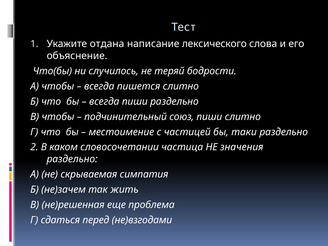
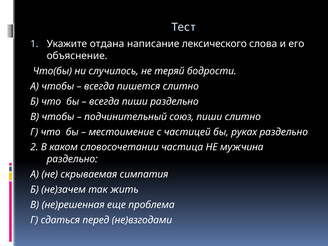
таки: таки -> руках
значения: значения -> мужчина
